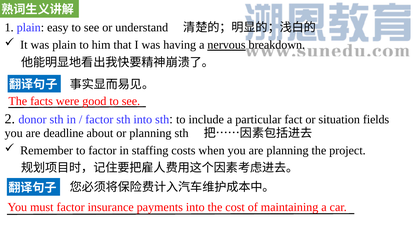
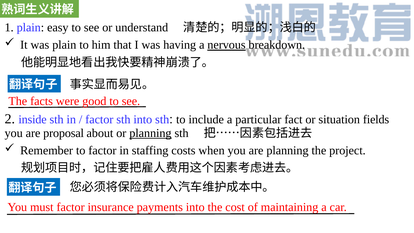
donor: donor -> inside
deadline: deadline -> proposal
planning at (150, 133) underline: none -> present
